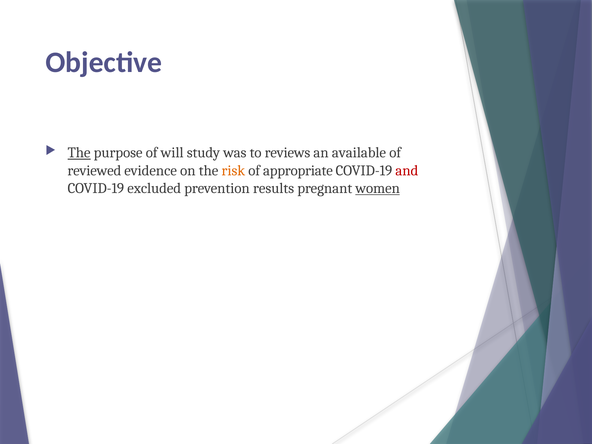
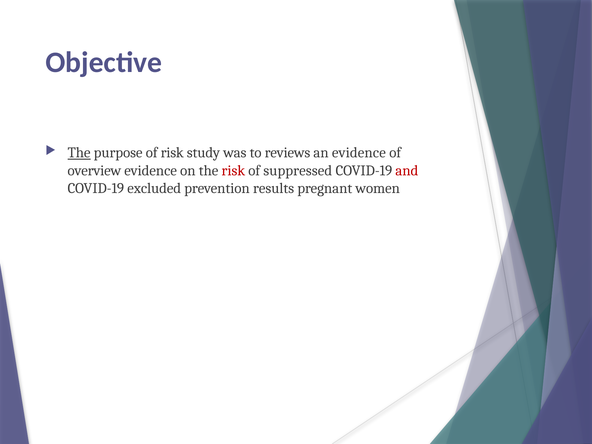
of will: will -> risk
an available: available -> evidence
reviewed: reviewed -> overview
risk at (233, 171) colour: orange -> red
appropriate: appropriate -> suppressed
women underline: present -> none
